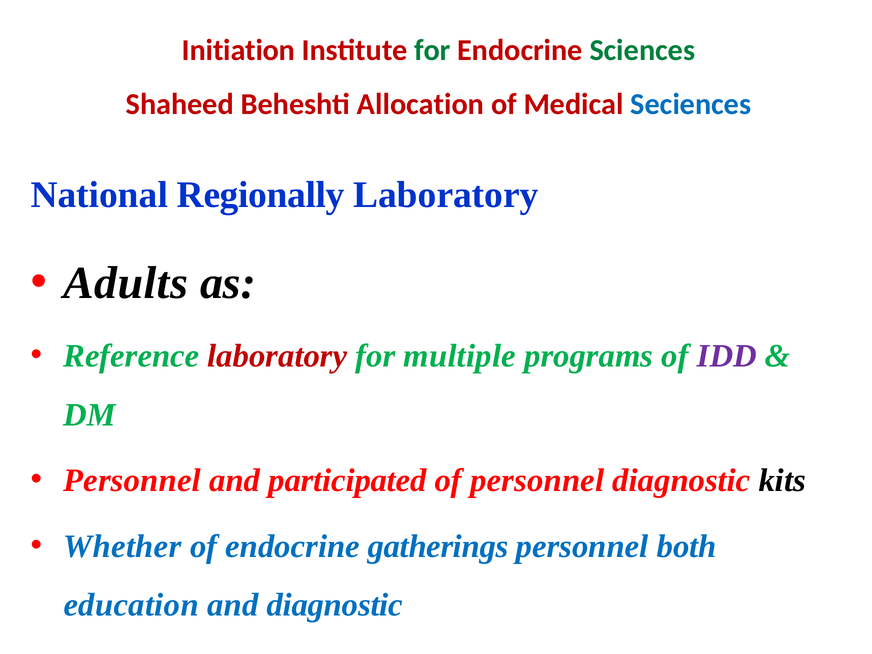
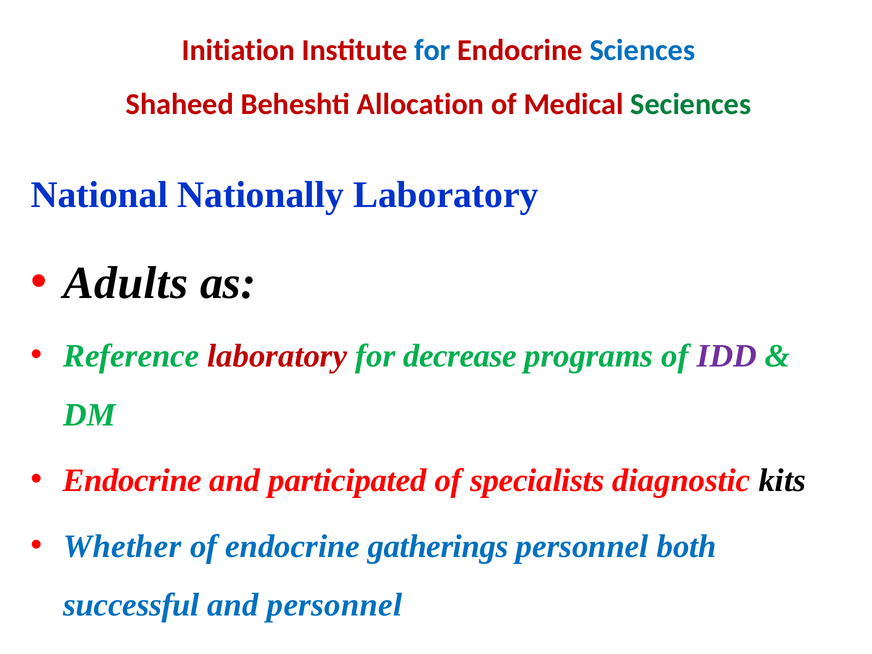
for at (432, 50) colour: green -> blue
Sciences colour: green -> blue
Seciences colour: blue -> green
Regionally: Regionally -> Nationally
multiple: multiple -> decrease
Personnel at (132, 481): Personnel -> Endocrine
of personnel: personnel -> specialists
education: education -> successful
and diagnostic: diagnostic -> personnel
